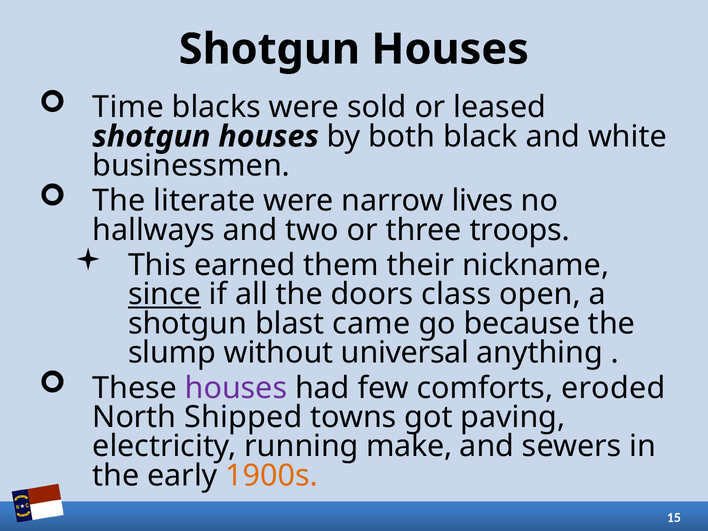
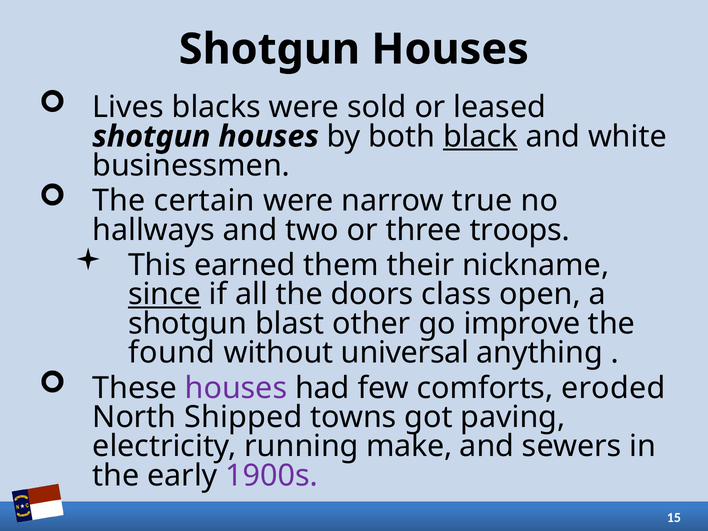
Time: Time -> Lives
black underline: none -> present
literate: literate -> certain
lives: lives -> true
came: came -> other
because: because -> improve
slump: slump -> found
1900s colour: orange -> purple
